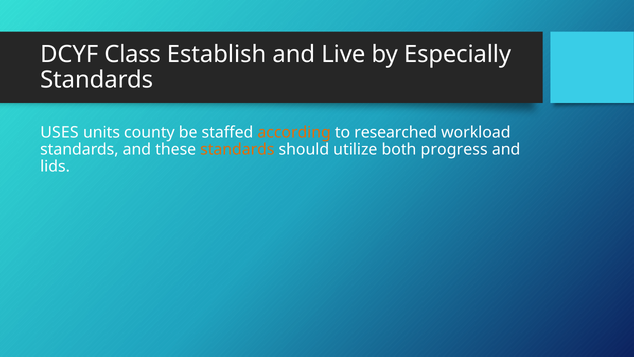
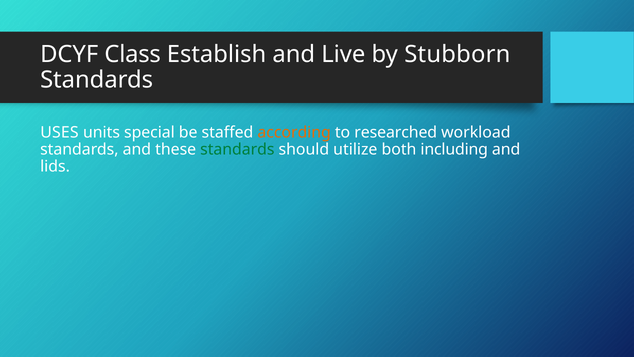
Especially: Especially -> Stubborn
county: county -> special
standards at (237, 149) colour: orange -> green
progress: progress -> including
